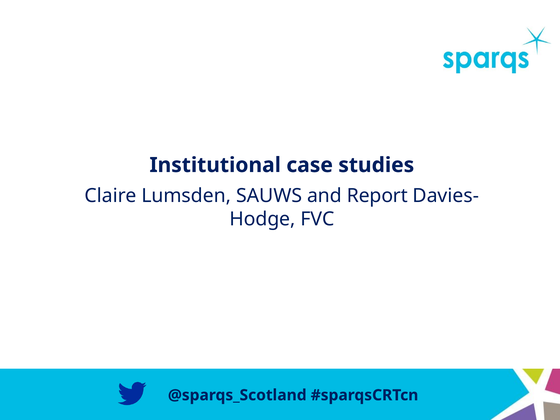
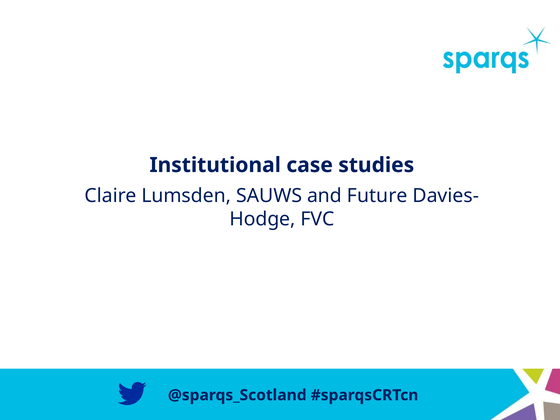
Report: Report -> Future
